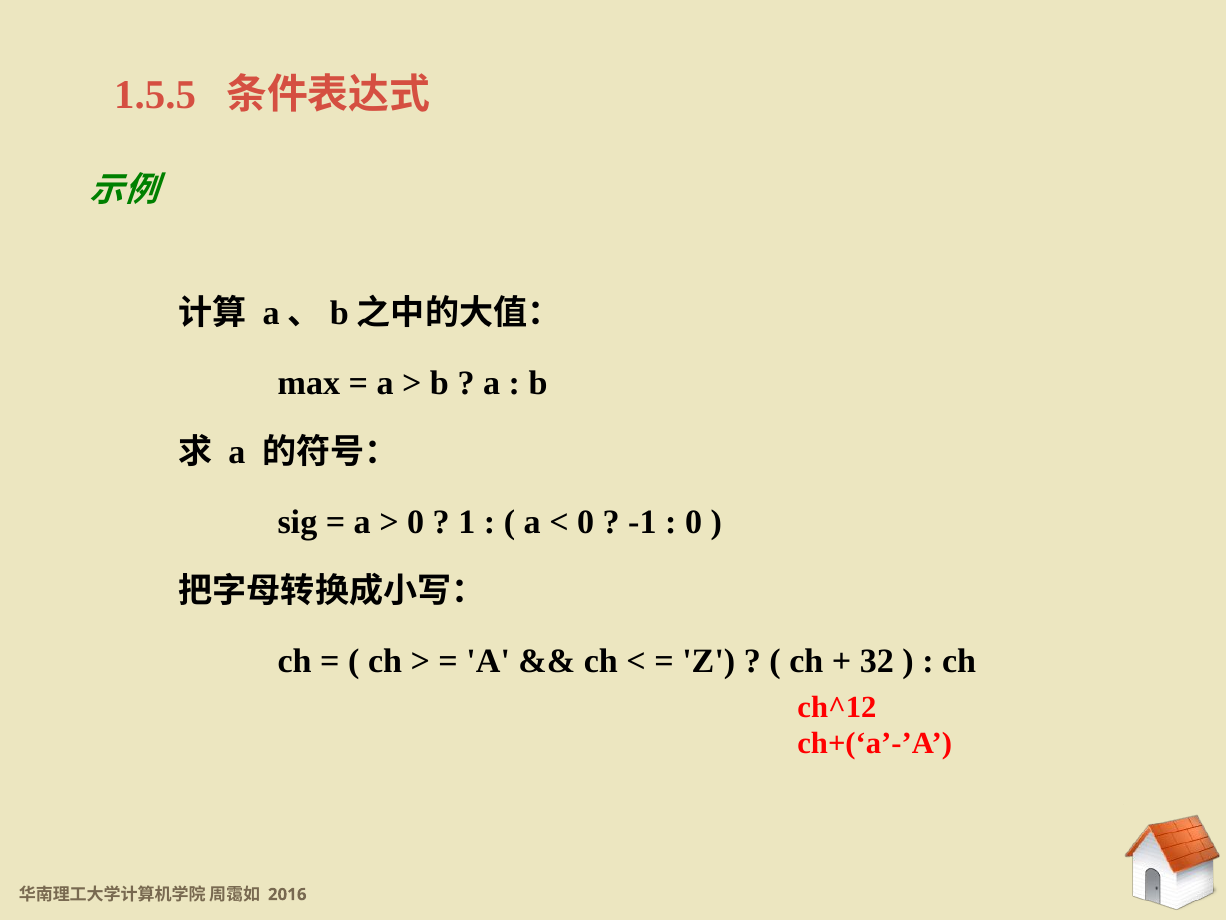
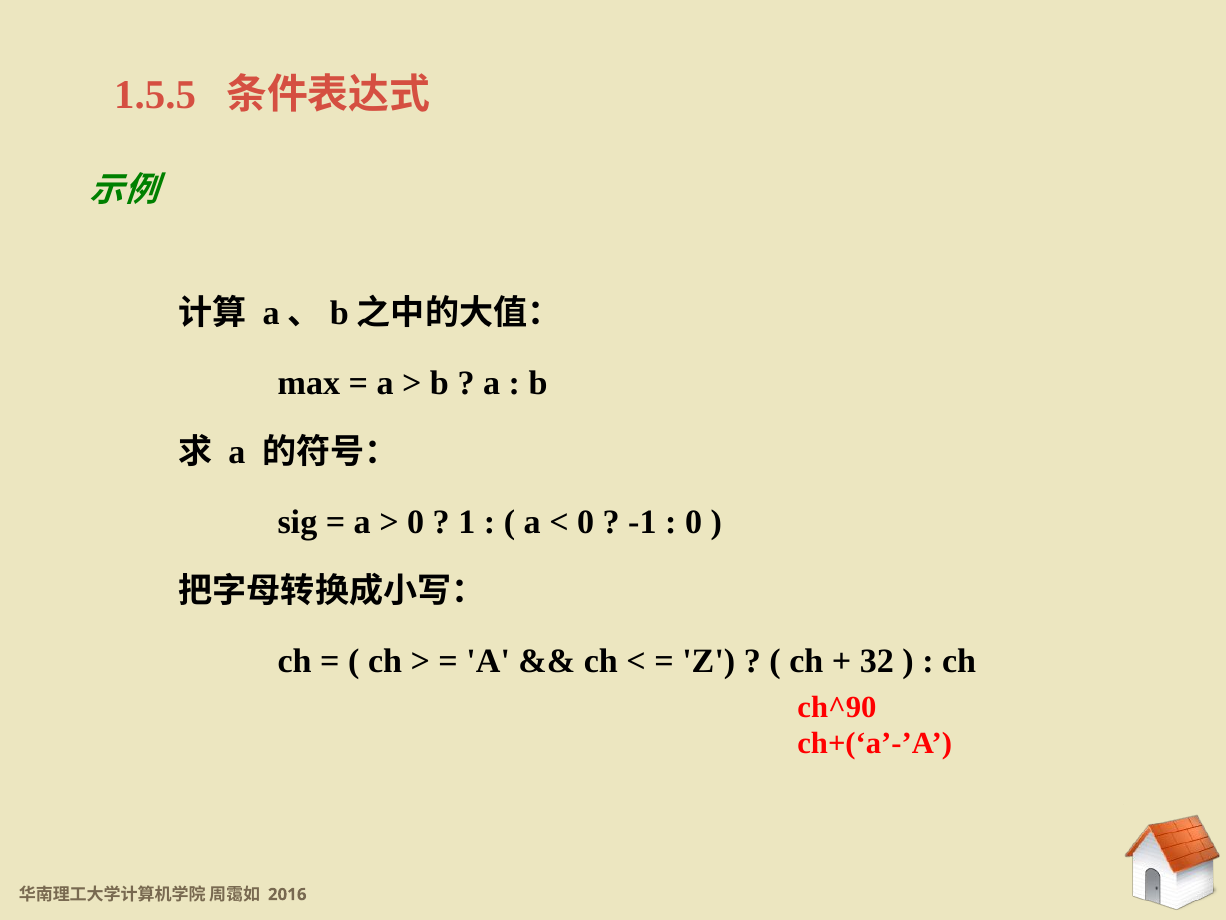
ch^12: ch^12 -> ch^90
